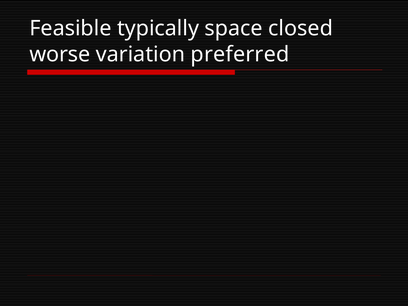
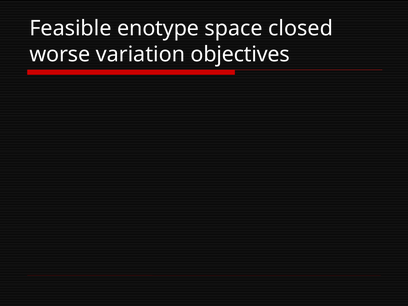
typically: typically -> enotype
preferred: preferred -> objectives
